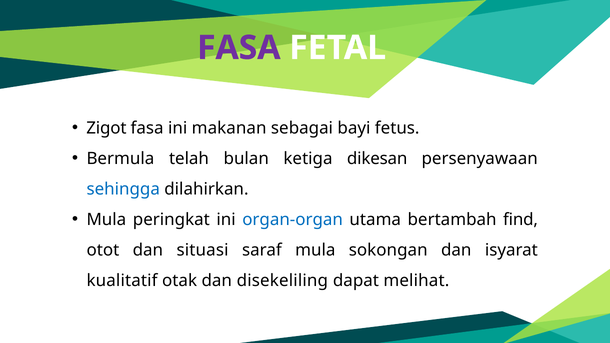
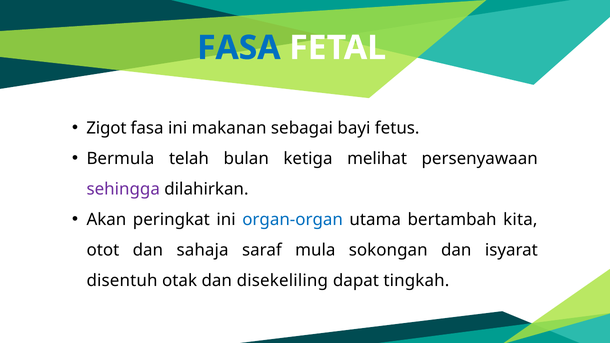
FASA at (239, 48) colour: purple -> blue
dikesan: dikesan -> melihat
sehingga colour: blue -> purple
Mula at (106, 220): Mula -> Akan
find: find -> kita
situasi: situasi -> sahaja
kualitatif: kualitatif -> disentuh
melihat: melihat -> tingkah
